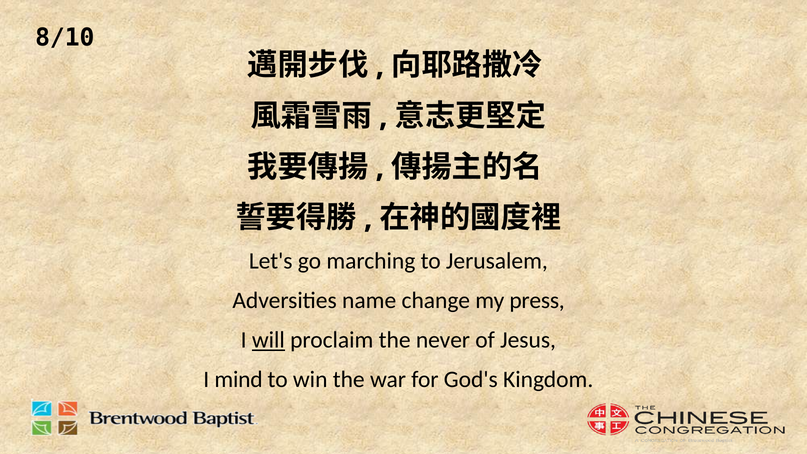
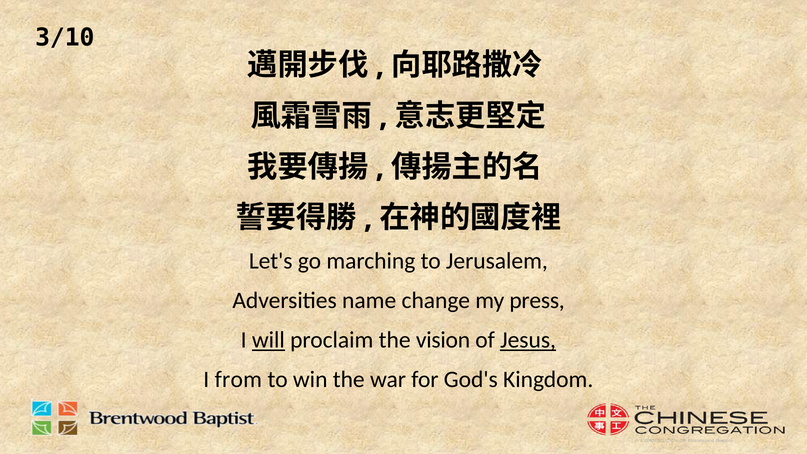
8/10: 8/10 -> 3/10
never: never -> vision
Jesus underline: none -> present
mind: mind -> from
